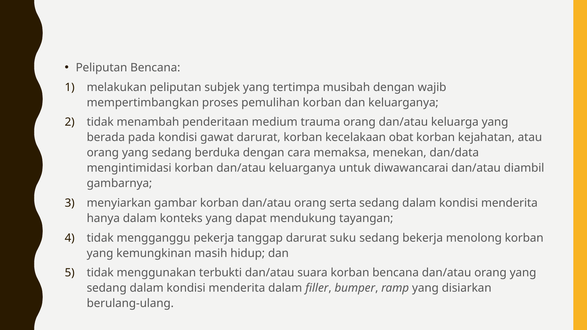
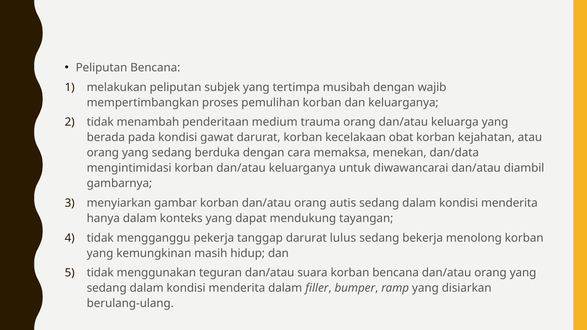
serta: serta -> autis
suku: suku -> lulus
terbukti: terbukti -> teguran
